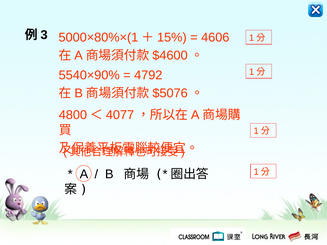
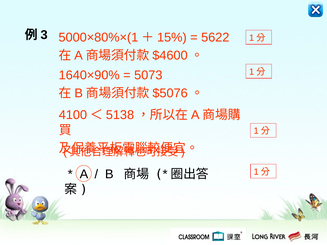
4606: 4606 -> 5622
5540×90%: 5540×90% -> 1640×90%
4792: 4792 -> 5073
4800: 4800 -> 4100
4077: 4077 -> 5138
